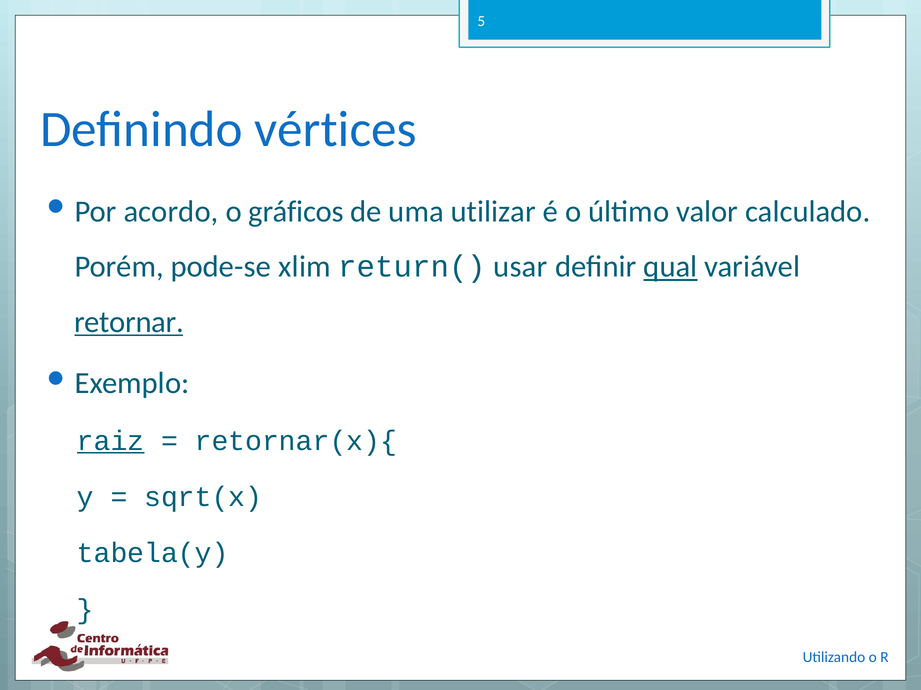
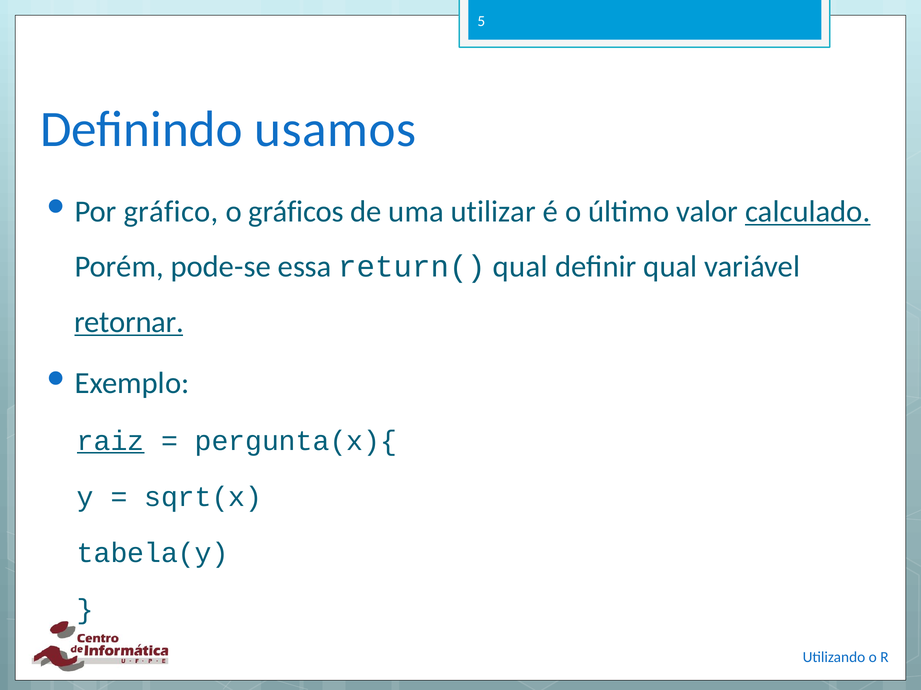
vértices: vértices -> usamos
acordo: acordo -> gráfico
calculado underline: none -> present
xlim: xlim -> essa
return( usar: usar -> qual
qual at (670, 267) underline: present -> none
retornar(x){: retornar(x){ -> pergunta(x){
